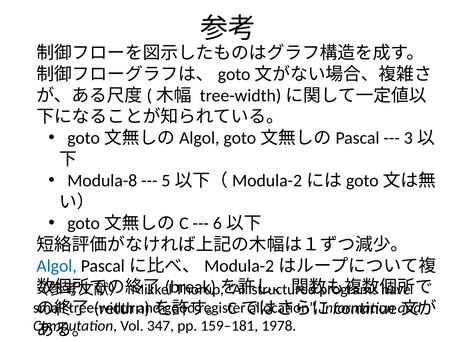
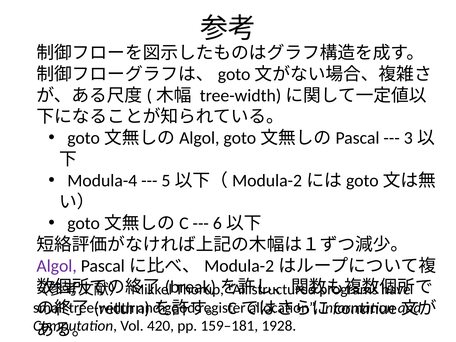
Modula-8: Modula-8 -> Modula-4
Algol colour: blue -> purple
347: 347 -> 420
1978: 1978 -> 1928
